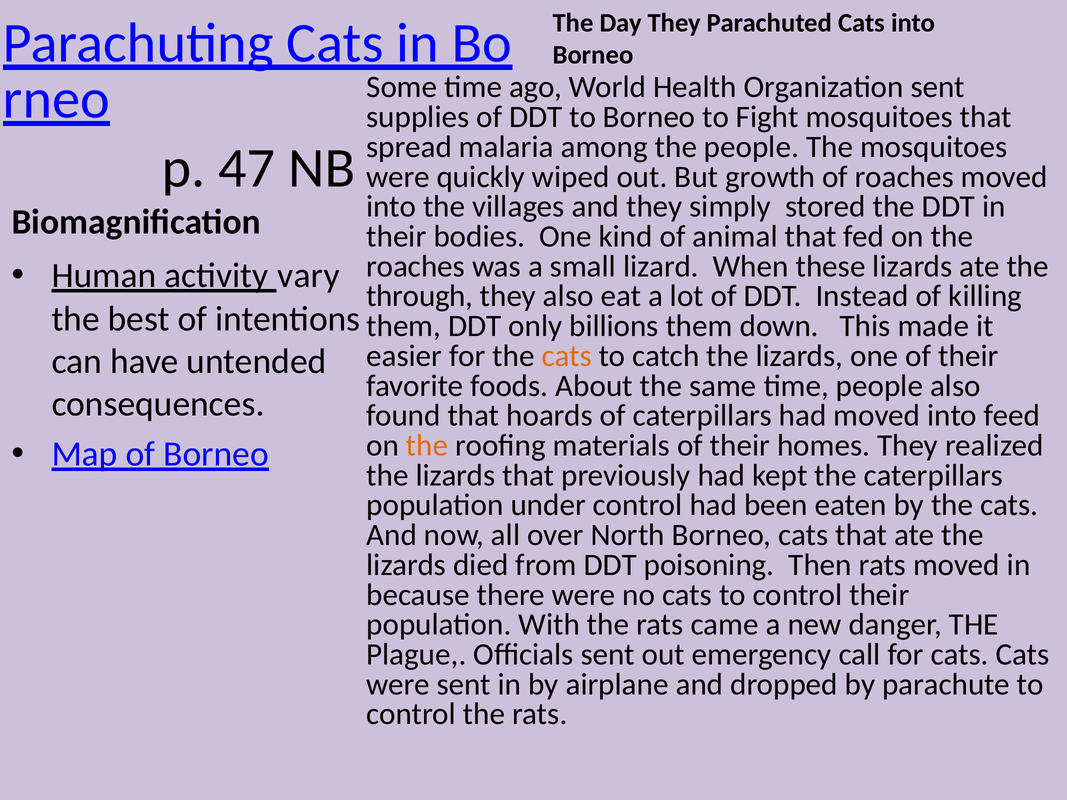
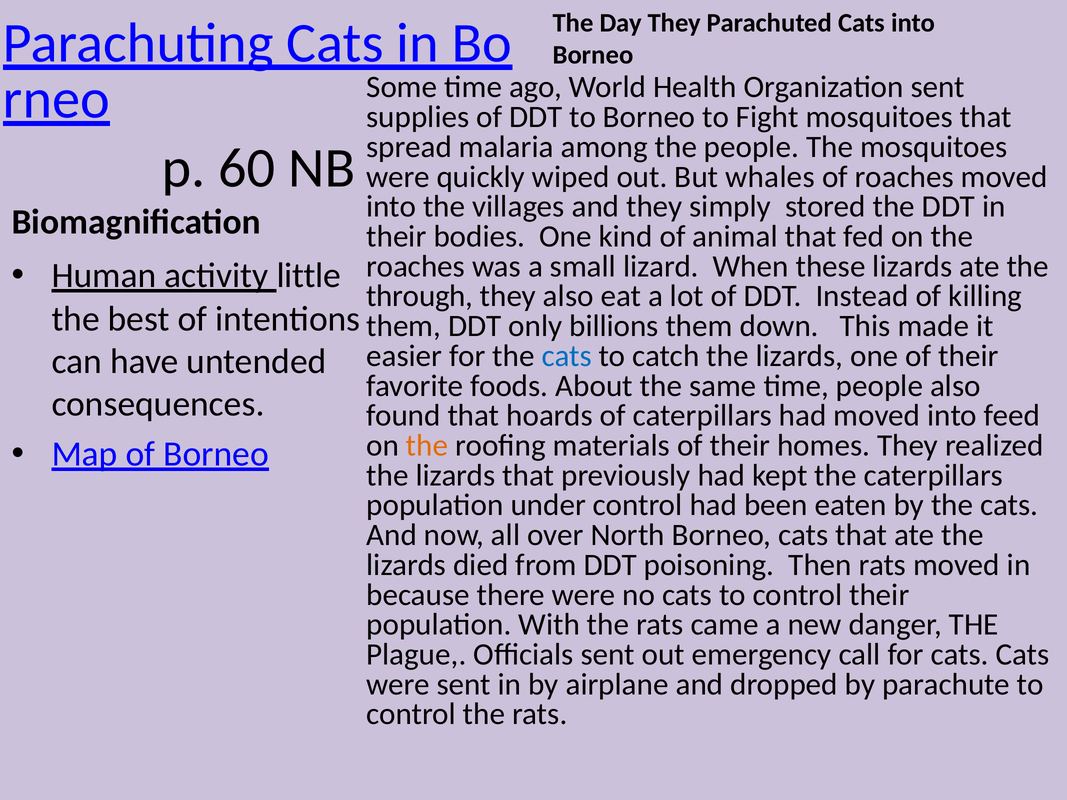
47: 47 -> 60
growth: growth -> whales
vary: vary -> little
cats at (567, 356) colour: orange -> blue
